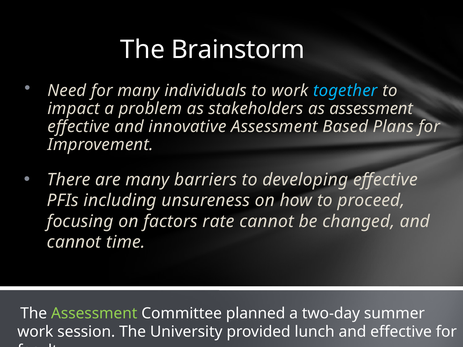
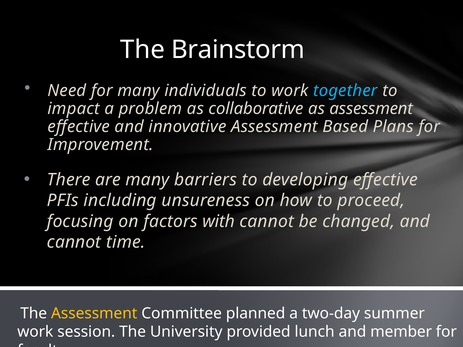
stakeholders: stakeholders -> collaborative
rate: rate -> with
Assessment at (94, 314) colour: light green -> yellow
and effective: effective -> member
